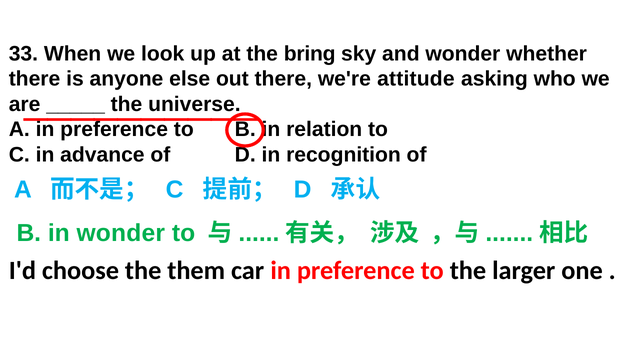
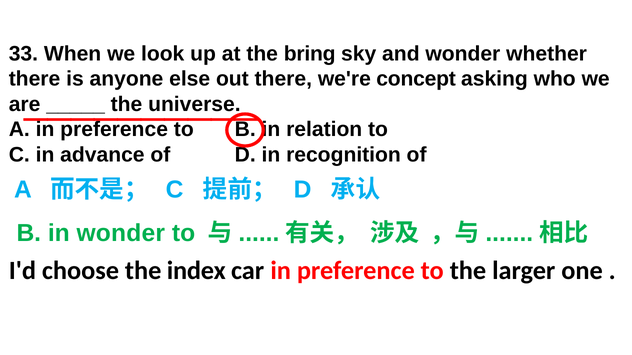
attitude: attitude -> concept
them: them -> index
